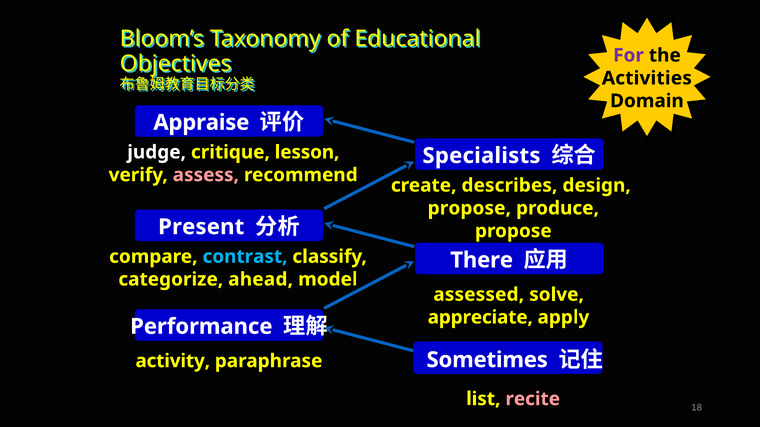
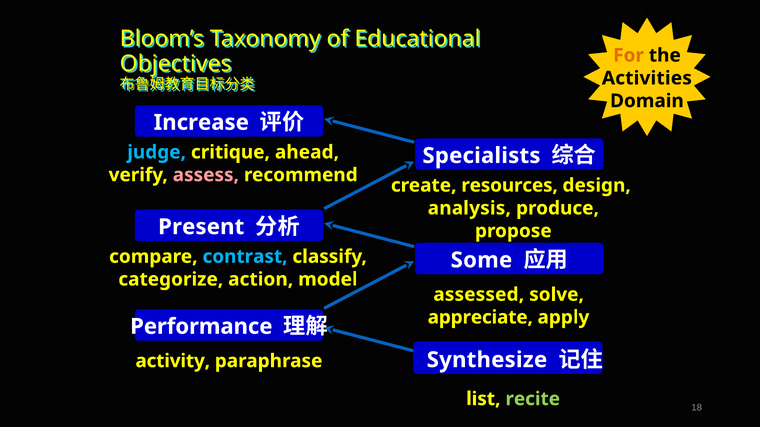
For colour: purple -> orange
Appraise: Appraise -> Increase
judge colour: white -> light blue
lesson: lesson -> ahead
describes: describes -> resources
propose at (469, 208): propose -> analysis
There: There -> Some
ahead: ahead -> action
Sometimes: Sometimes -> Synthesize
recite colour: pink -> light green
